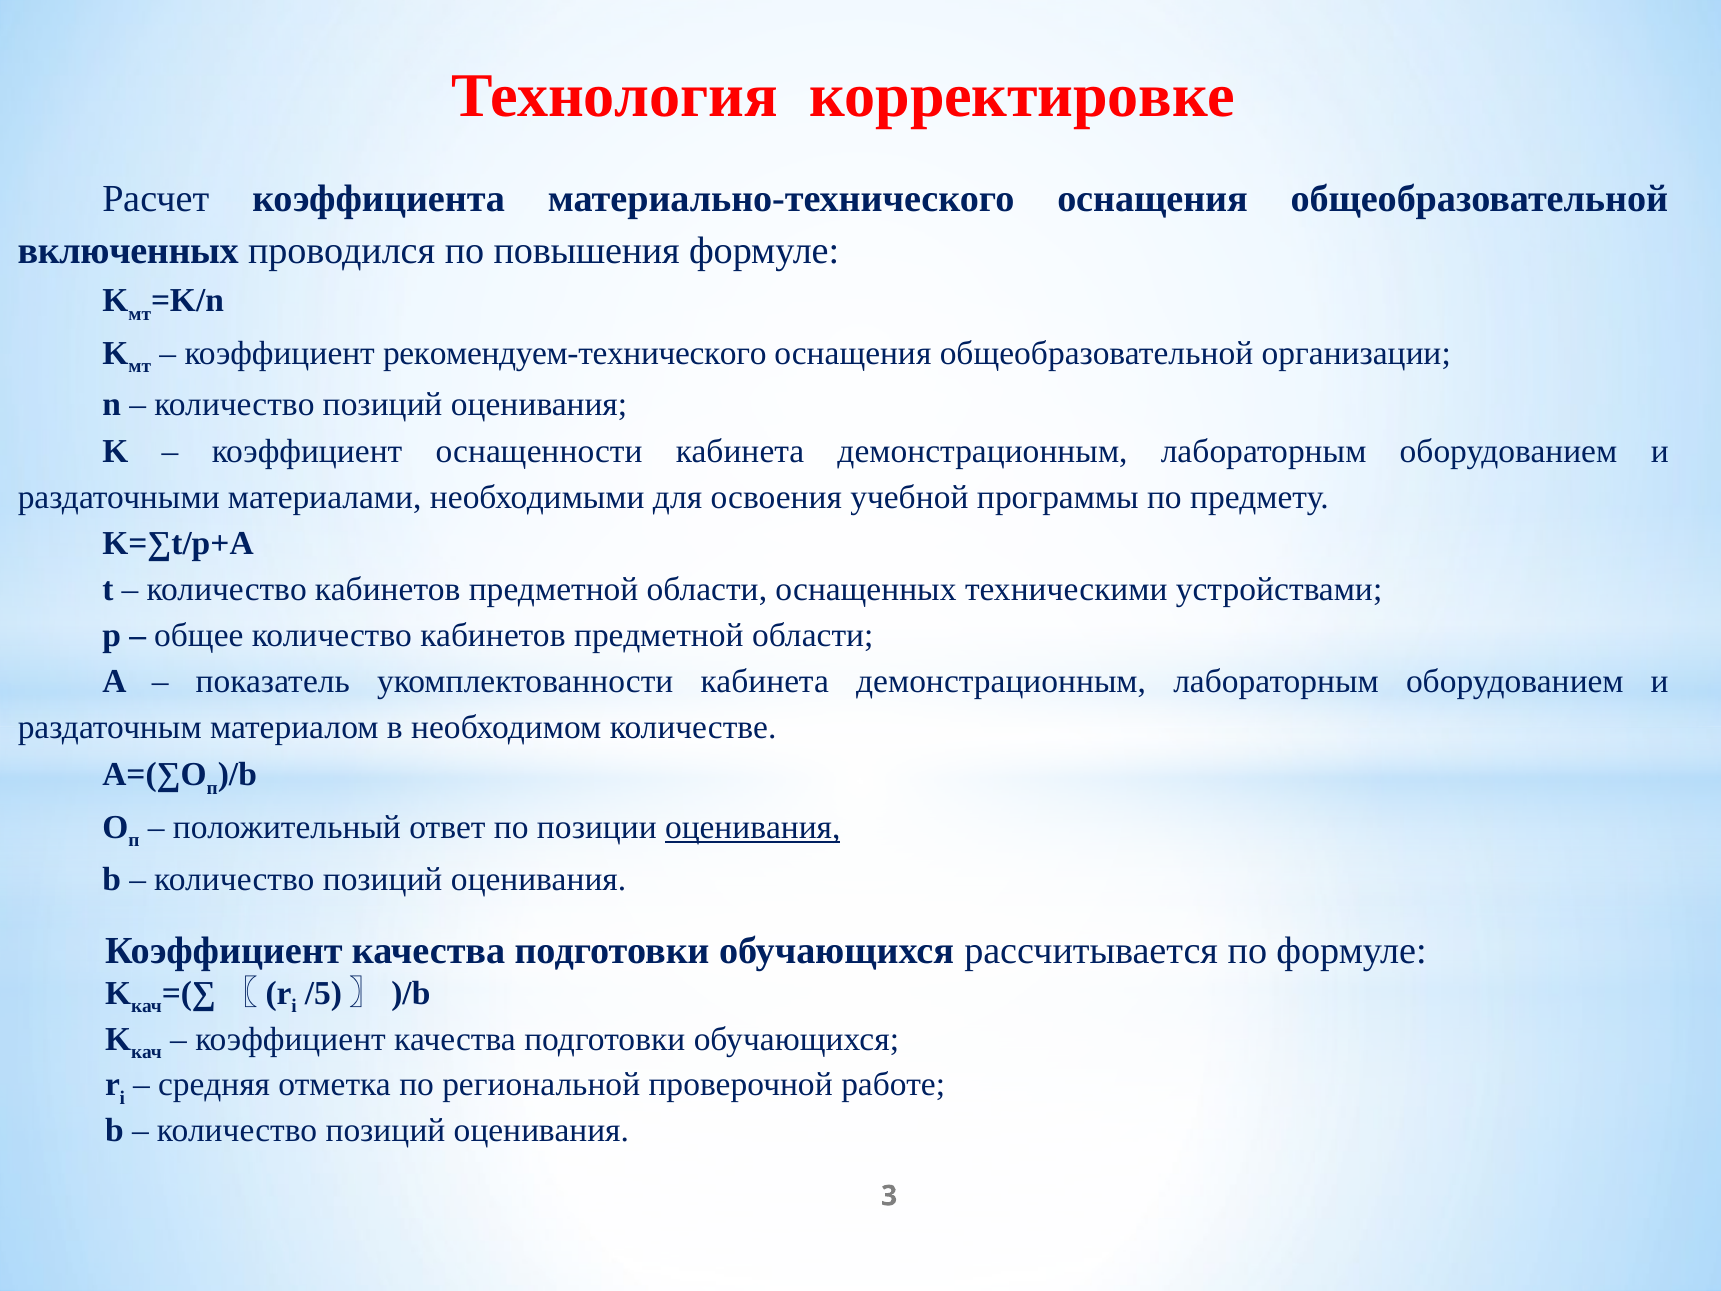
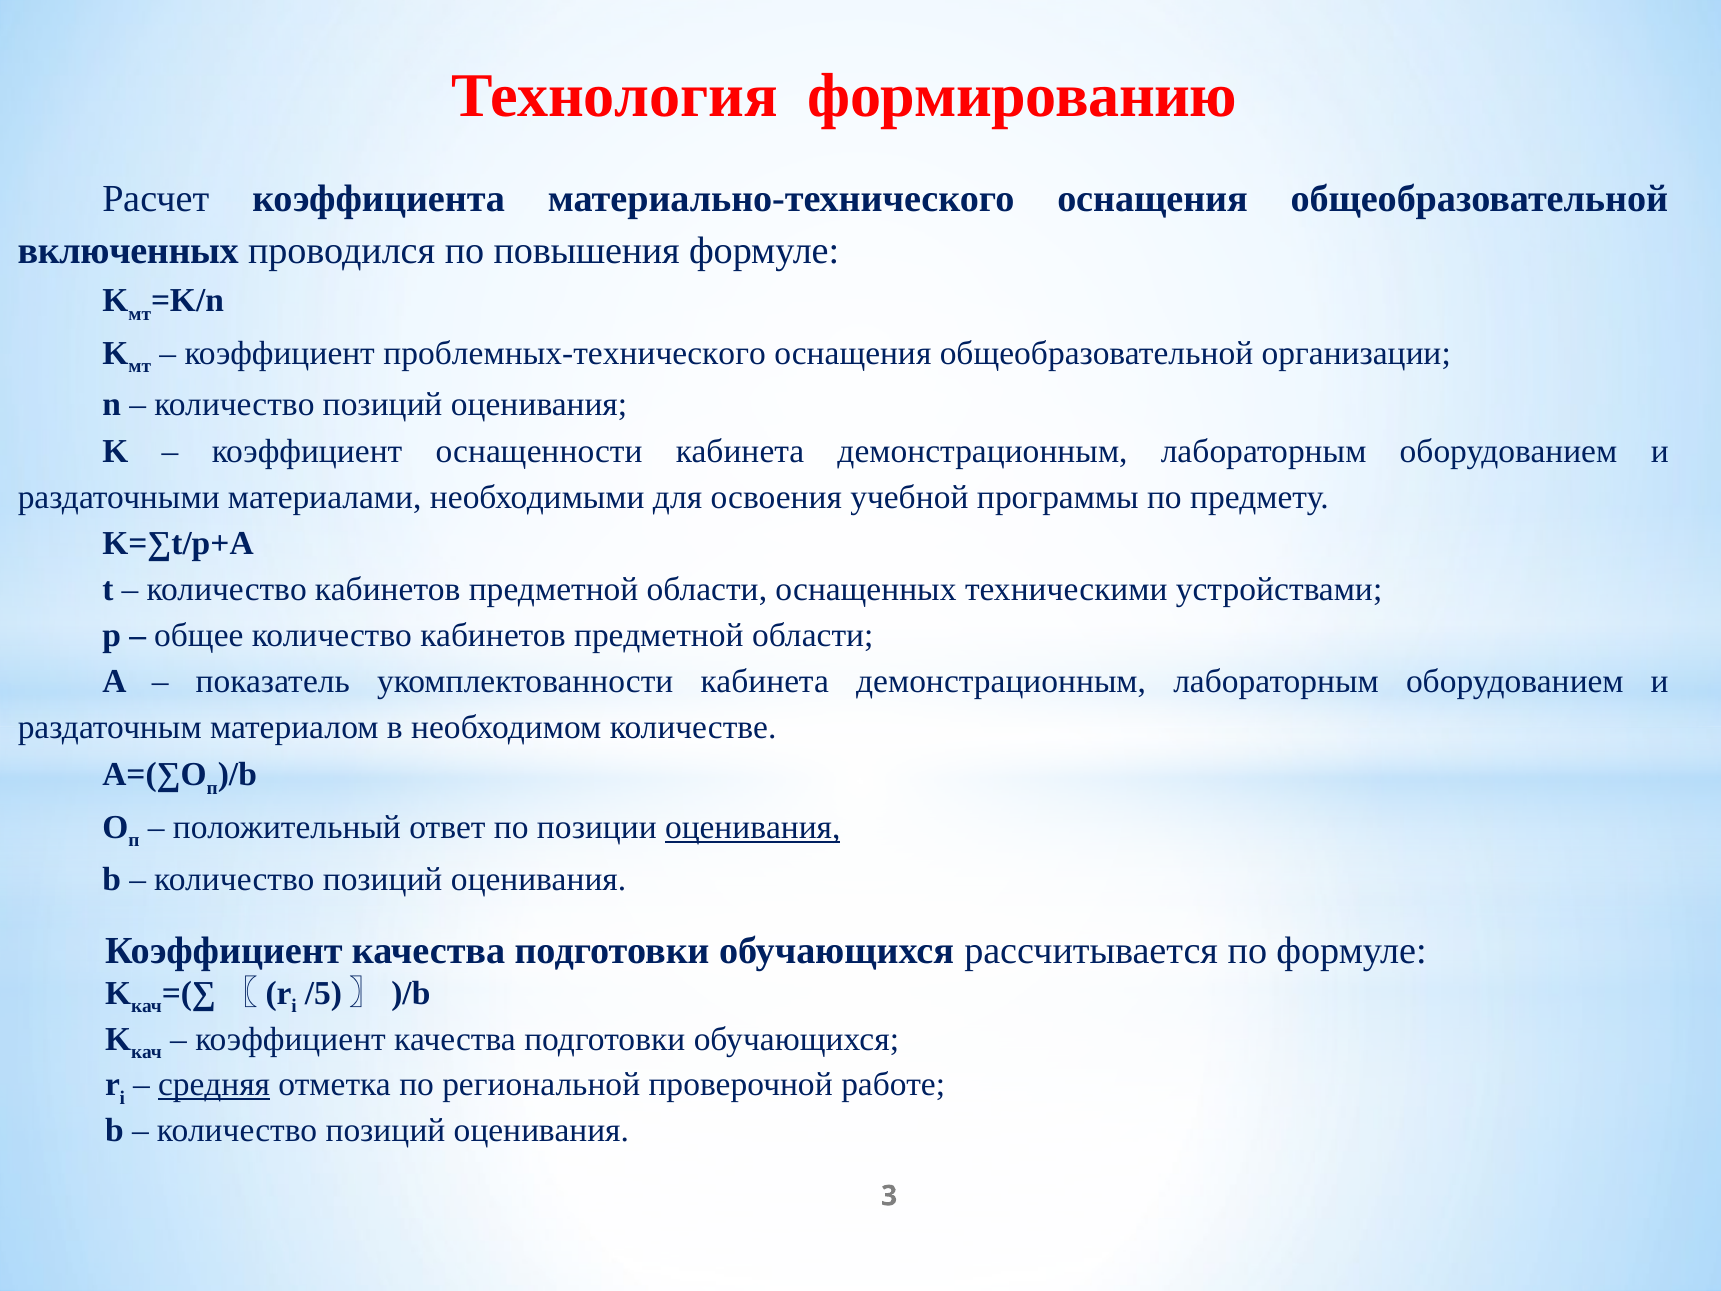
корректировке: корректировке -> формированию
рекомендуем-технического: рекомендуем-технического -> проблемных-технического
средняя underline: none -> present
